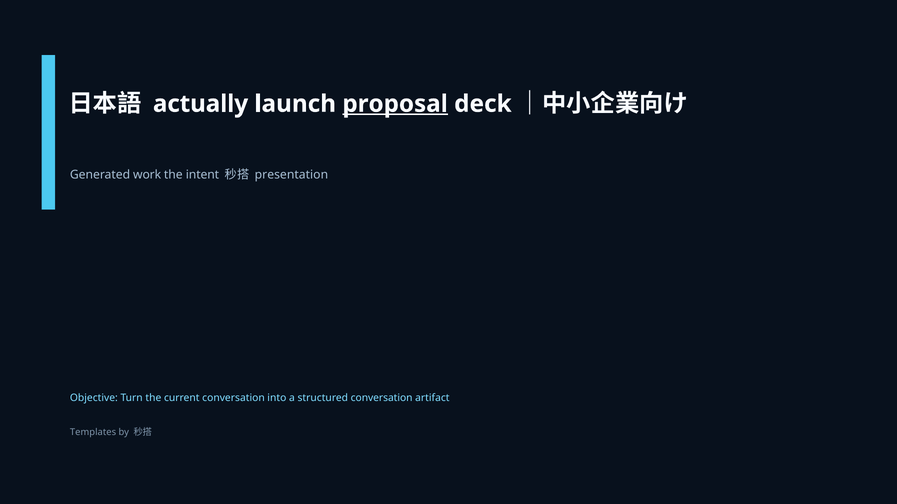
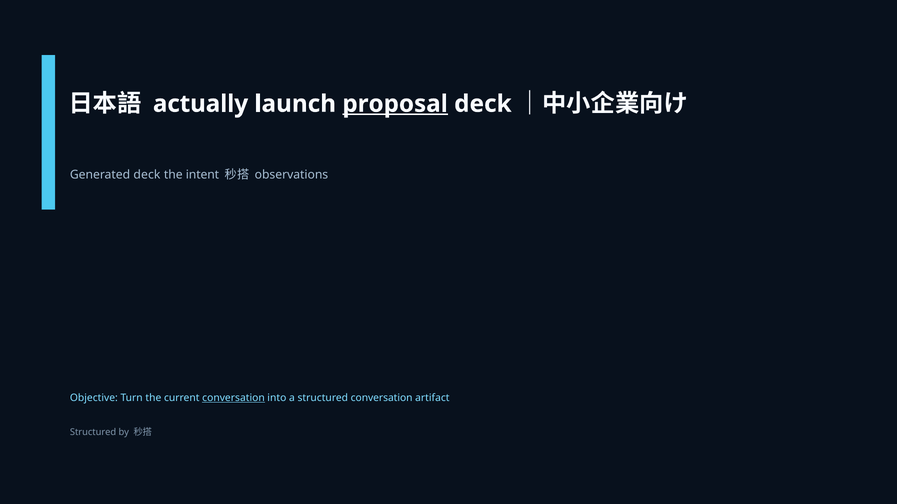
Generated work: work -> deck
presentation: presentation -> observations
conversation at (233, 398) underline: none -> present
Templates at (93, 433): Templates -> Structured
